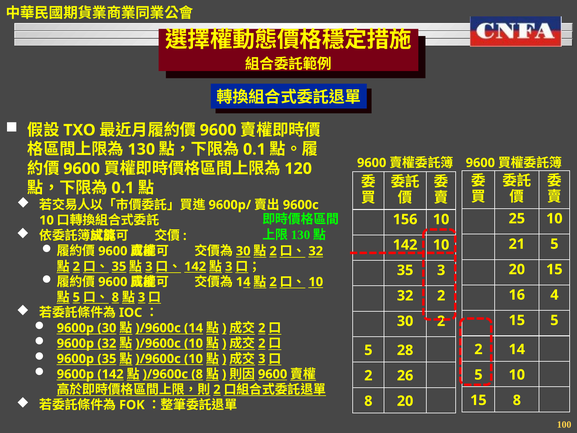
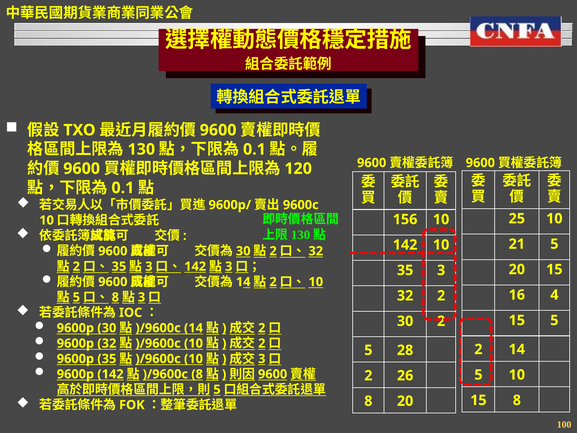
2 at (217, 389): 2 -> 5
